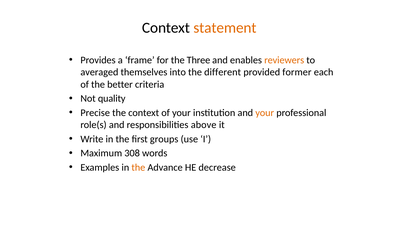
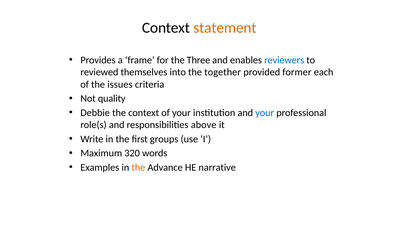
reviewers colour: orange -> blue
averaged: averaged -> reviewed
different: different -> together
better: better -> issues
Precise: Precise -> Debbie
your at (265, 113) colour: orange -> blue
308: 308 -> 320
decrease: decrease -> narrative
